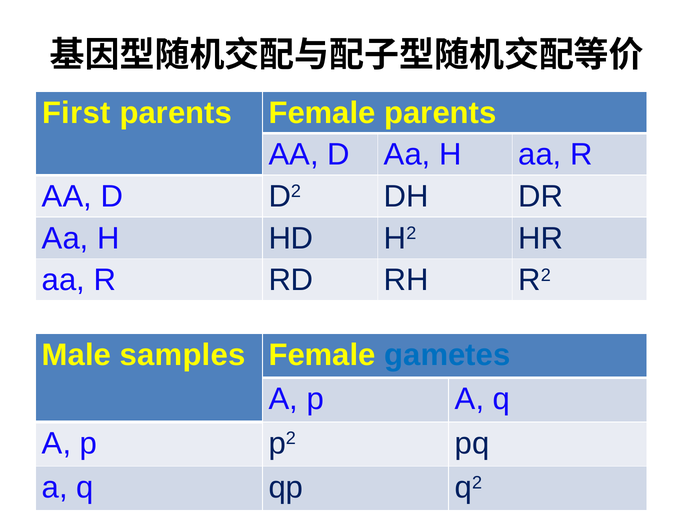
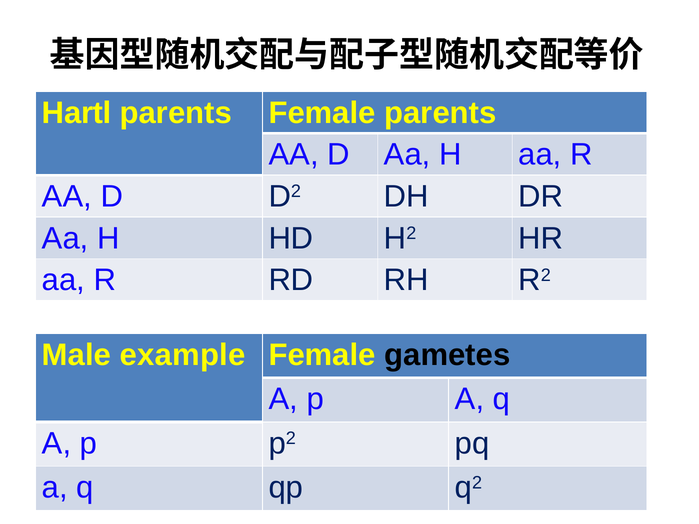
First: First -> Hartl
samples: samples -> example
gametes colour: blue -> black
